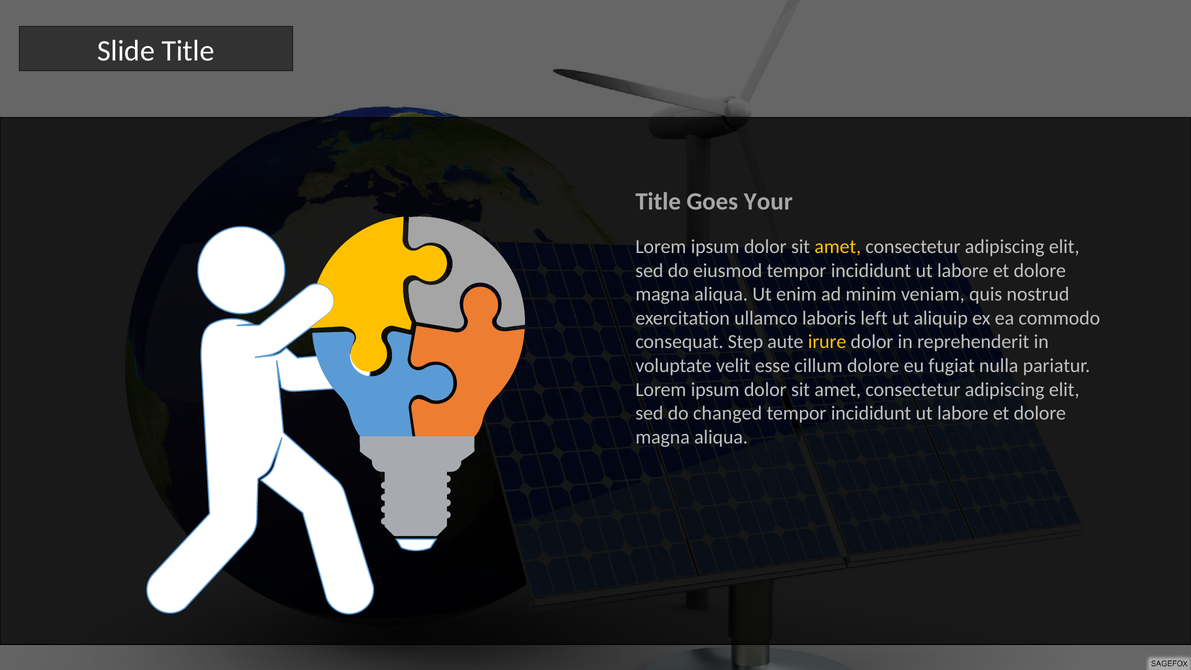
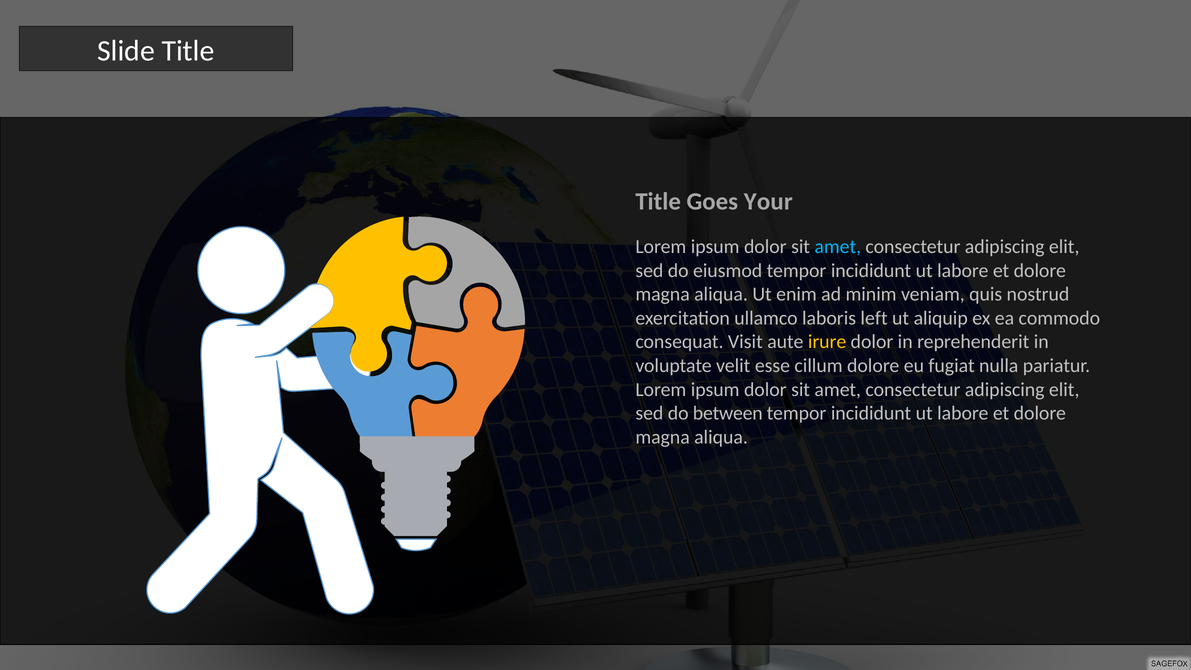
amet at (838, 247) colour: yellow -> light blue
Step: Step -> Visit
changed: changed -> between
